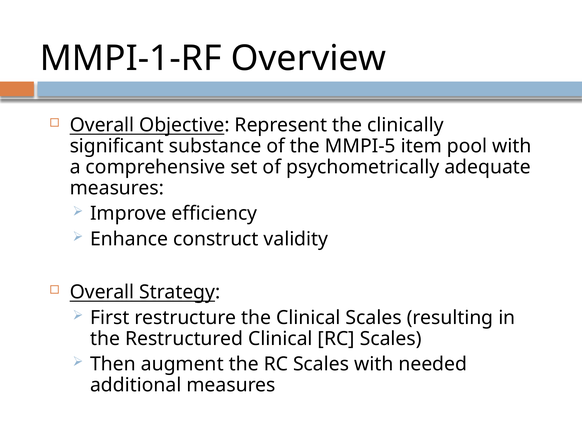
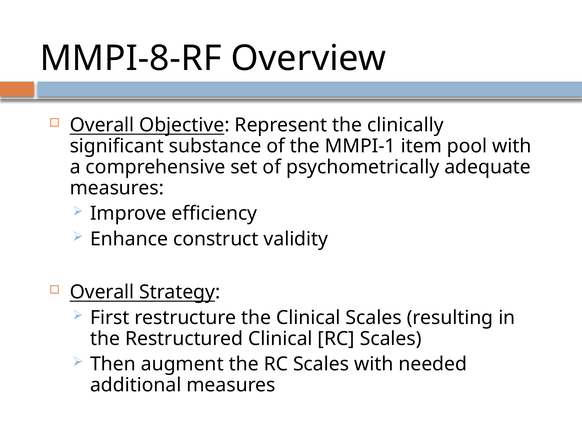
MMPI-1-RF: MMPI-1-RF -> MMPI-8-RF
MMPI-5: MMPI-5 -> MMPI-1
